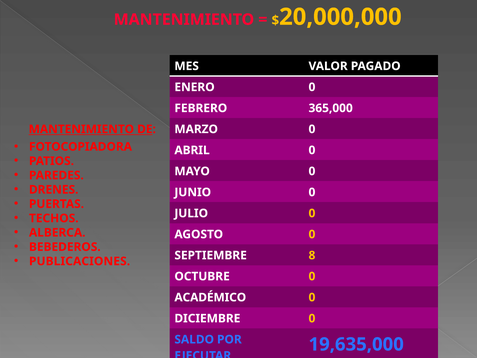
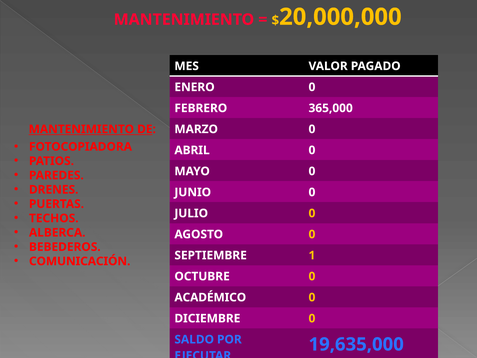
8: 8 -> 1
PUBLICACIONES: PUBLICACIONES -> COMUNICACIÓN
